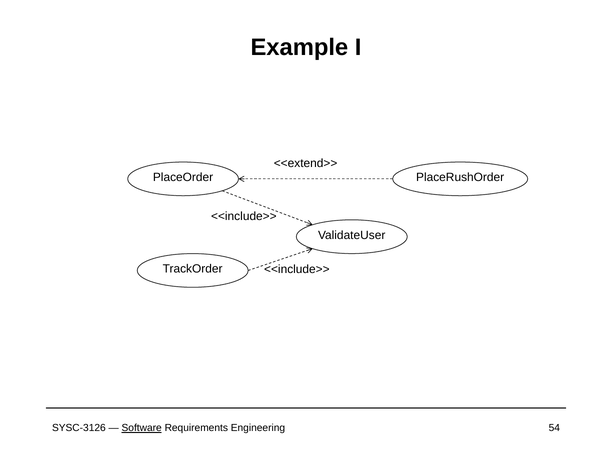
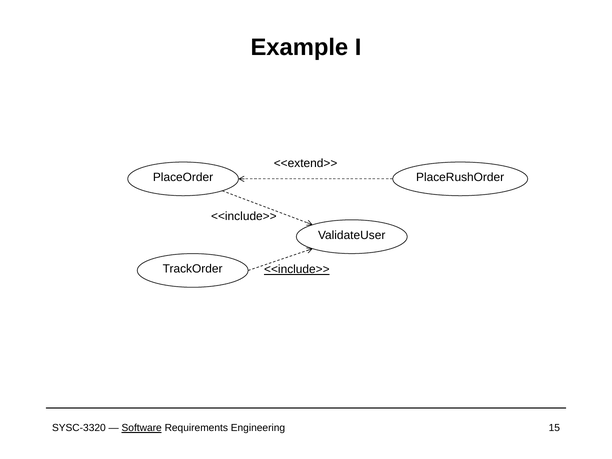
<<include>> at (297, 269) underline: none -> present
SYSC-3126: SYSC-3126 -> SYSC-3320
54: 54 -> 15
